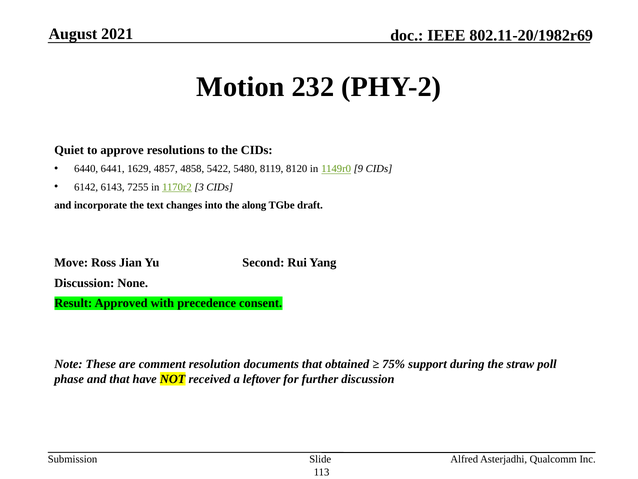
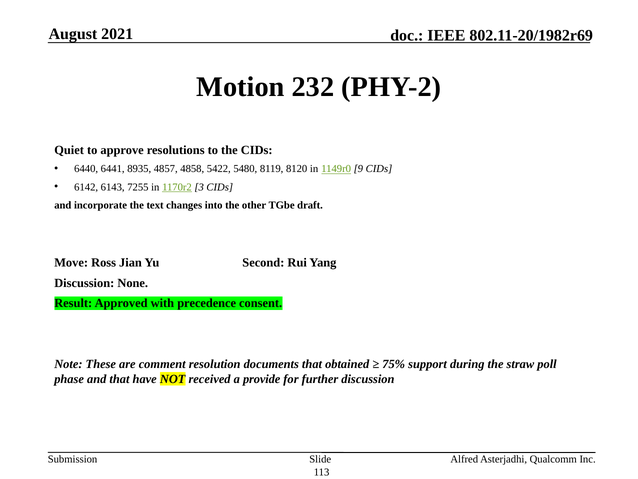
1629: 1629 -> 8935
along: along -> other
leftover: leftover -> provide
